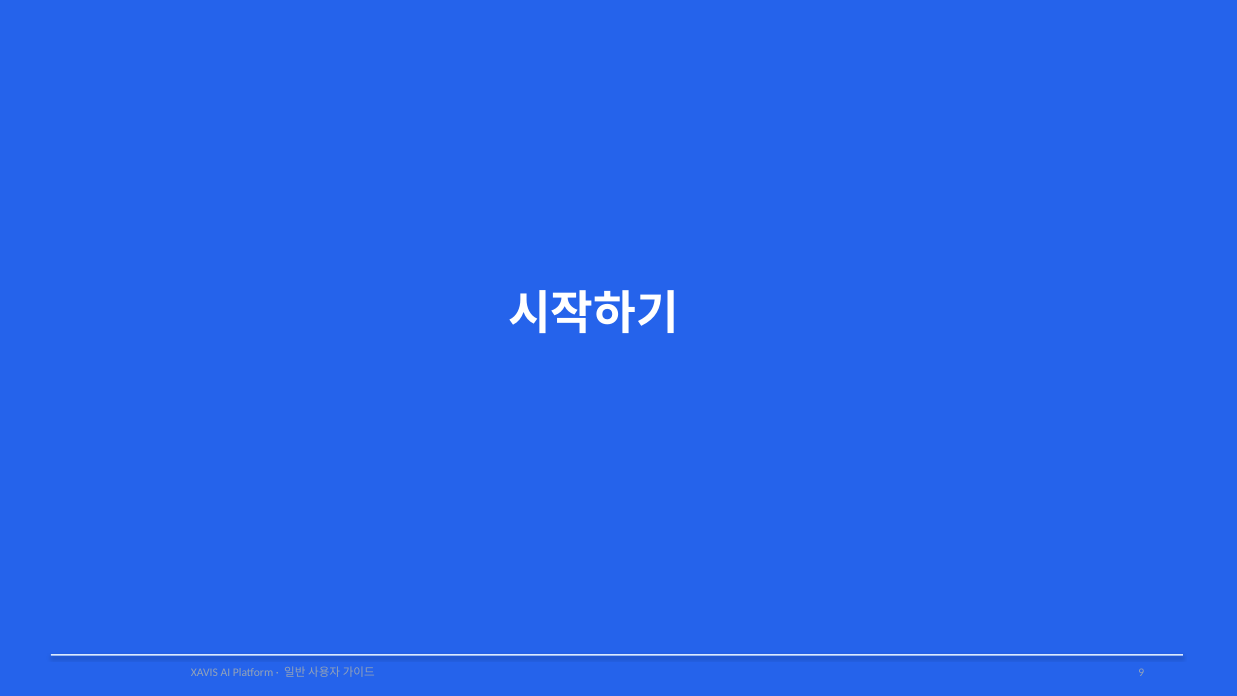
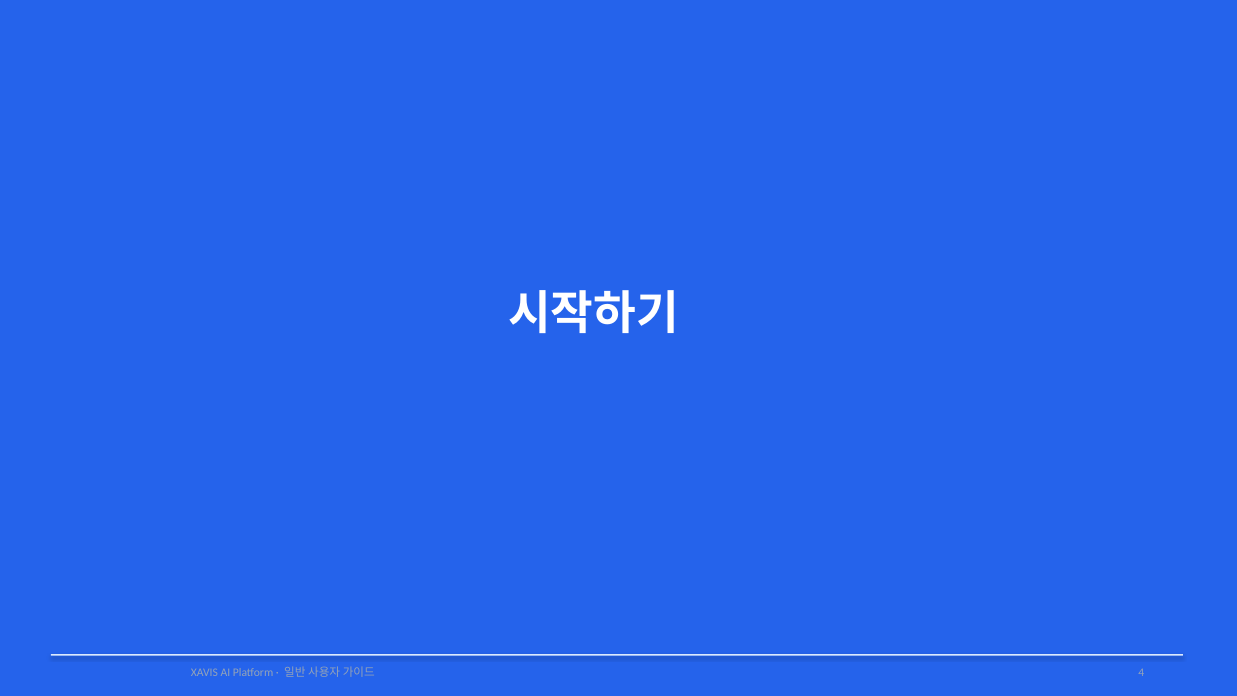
9: 9 -> 4
